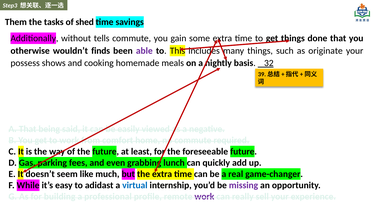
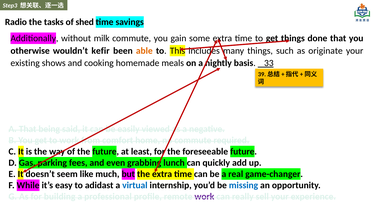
Them: Them -> Radio
tells: tells -> milk
finds: finds -> kefir
able colour: purple -> orange
possess: possess -> existing
32: 32 -> 33
missing colour: purple -> blue
